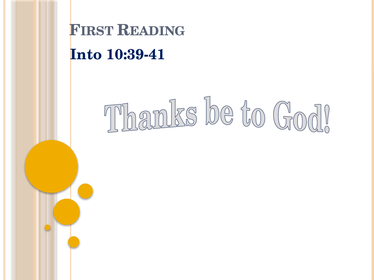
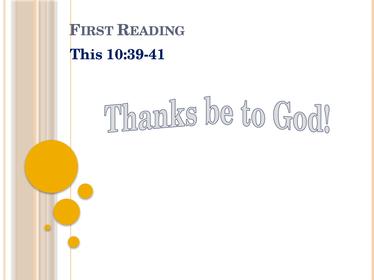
Into: Into -> This
